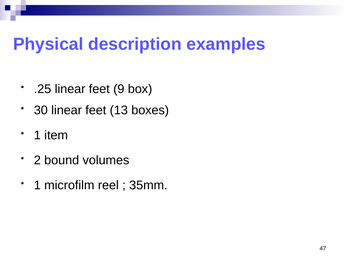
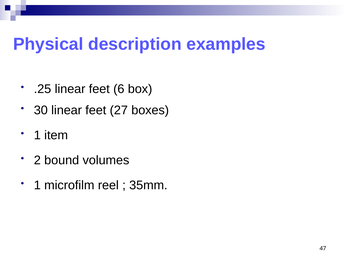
9: 9 -> 6
13: 13 -> 27
